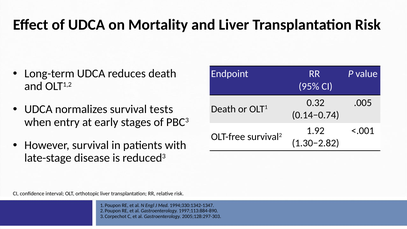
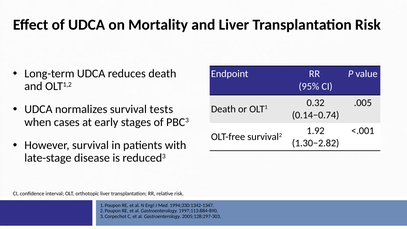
entry: entry -> cases
